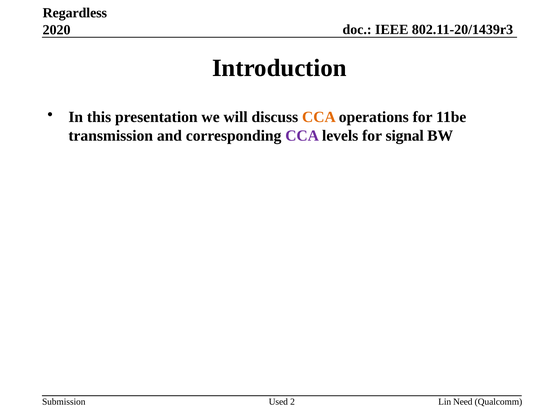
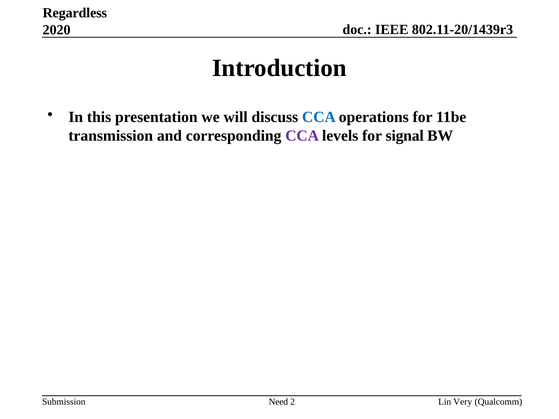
CCA at (319, 117) colour: orange -> blue
Used: Used -> Need
Need: Need -> Very
